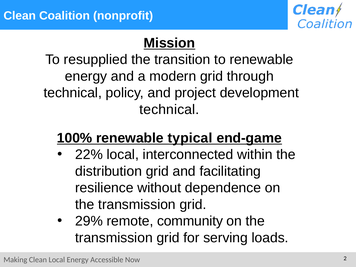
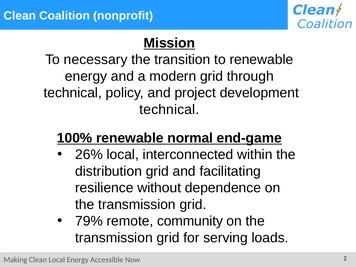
resupplied: resupplied -> necessary
typical: typical -> normal
22%: 22% -> 26%
29%: 29% -> 79%
